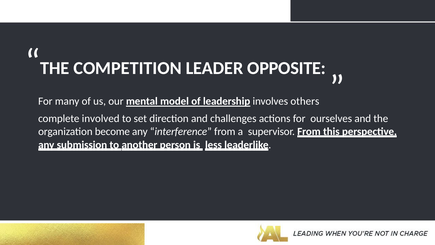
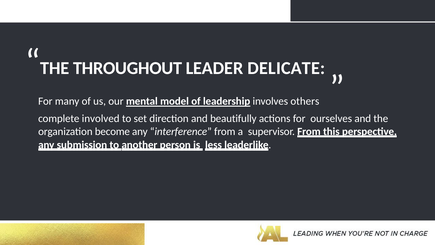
COMPETITION: COMPETITION -> THROUGHOUT
OPPOSITE: OPPOSITE -> DELICATE
challenges: challenges -> beautifully
